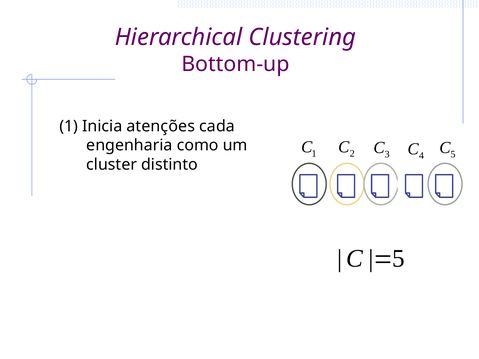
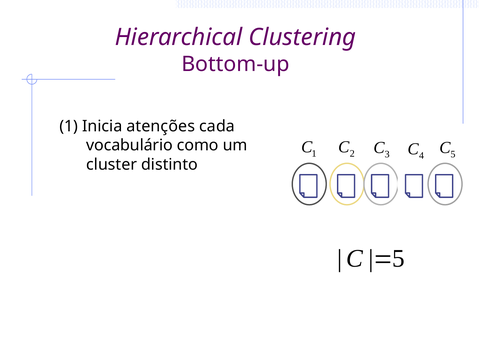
engenharia: engenharia -> vocabulário
